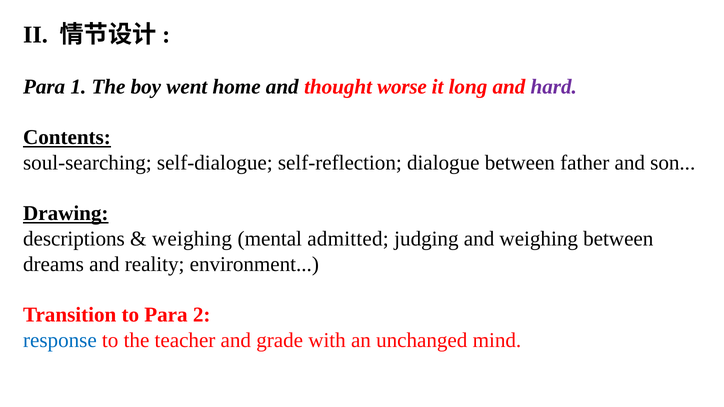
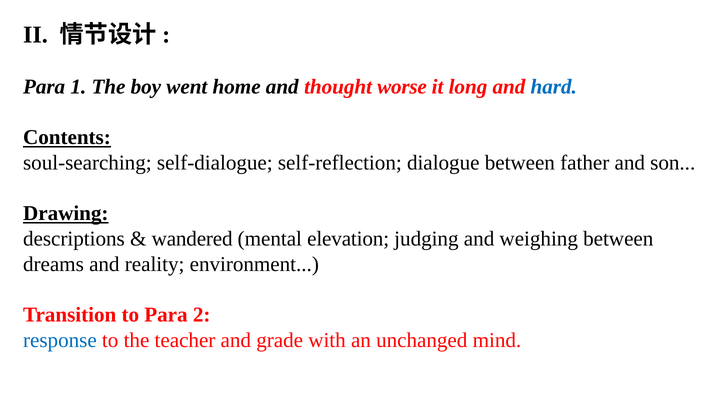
hard colour: purple -> blue
weighing at (192, 239): weighing -> wandered
admitted: admitted -> elevation
